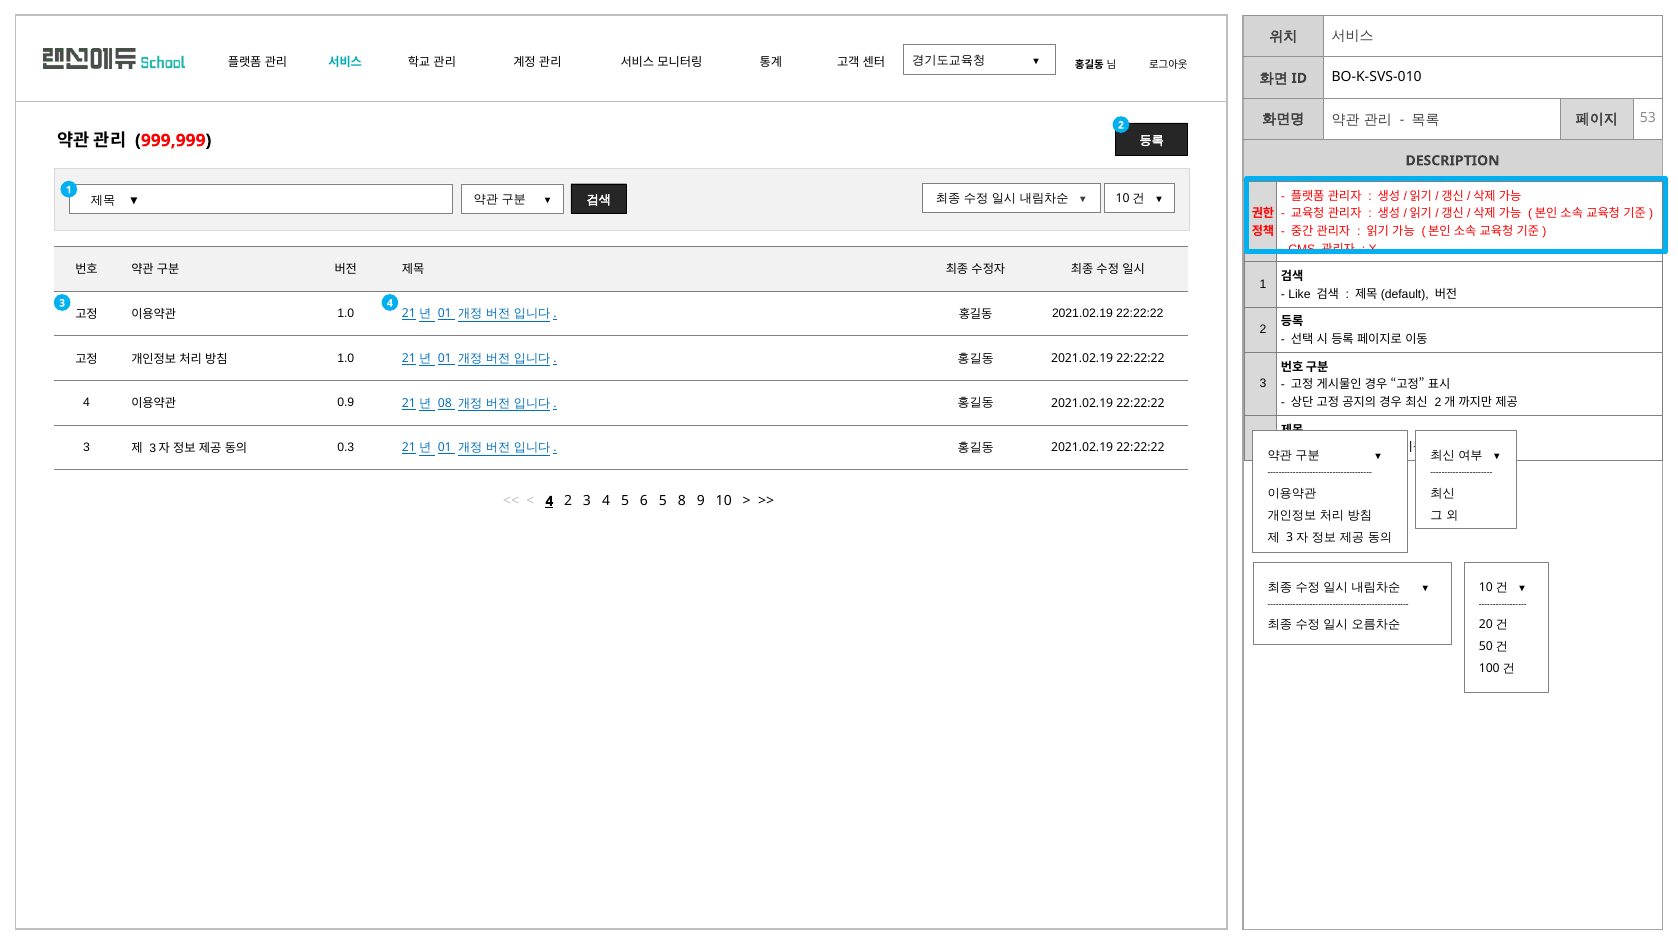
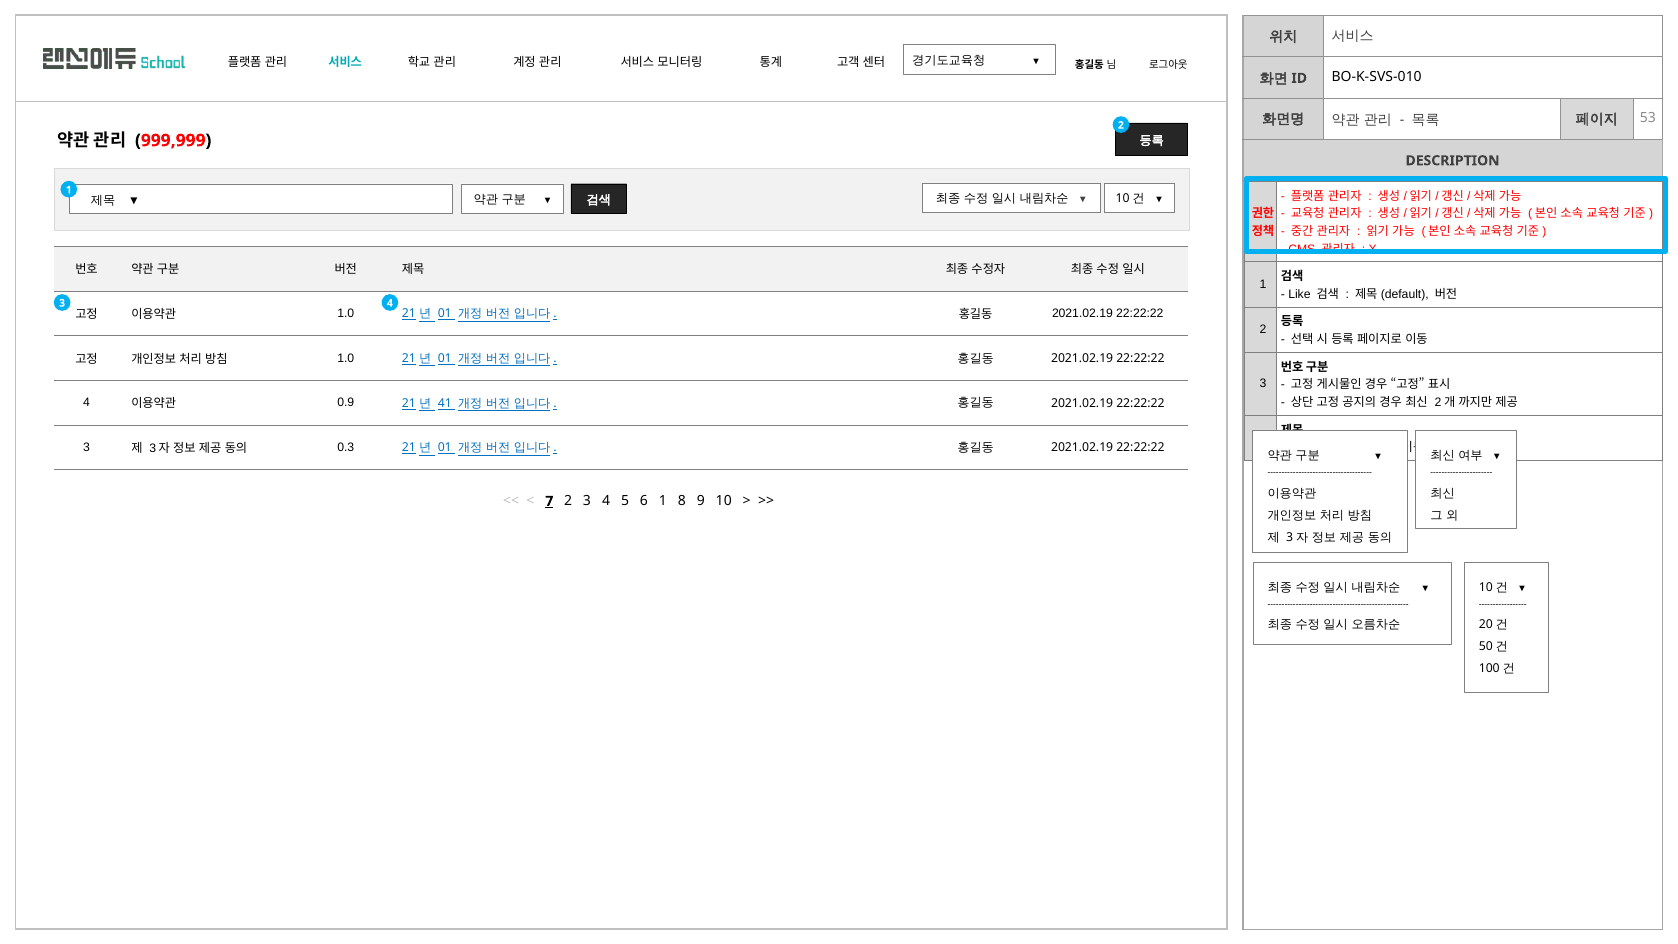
08: 08 -> 41
4 at (549, 501): 4 -> 7
6 5: 5 -> 1
